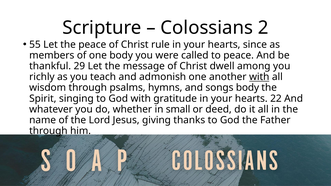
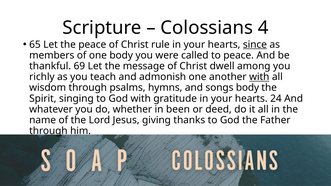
2: 2 -> 4
55: 55 -> 65
since underline: none -> present
29: 29 -> 69
22: 22 -> 24
small: small -> been
